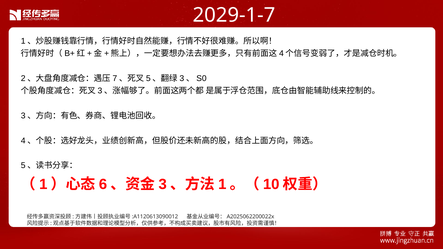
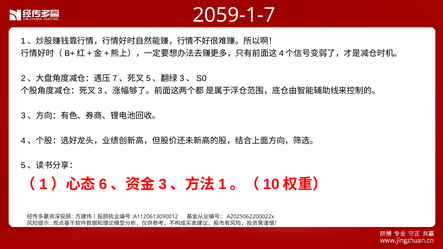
2029-1-7: 2029-1-7 -> 2059-1-7
